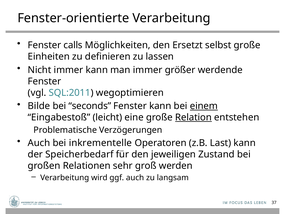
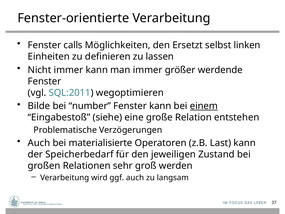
selbst große: große -> linken
seconds: seconds -> number
leicht: leicht -> siehe
Relation underline: present -> none
inkrementelle: inkrementelle -> materialisierte
